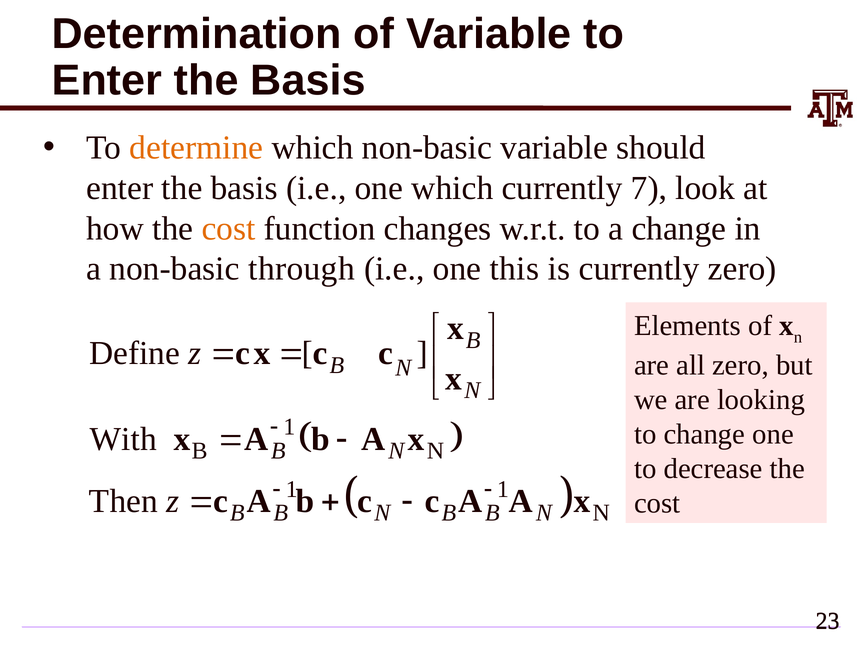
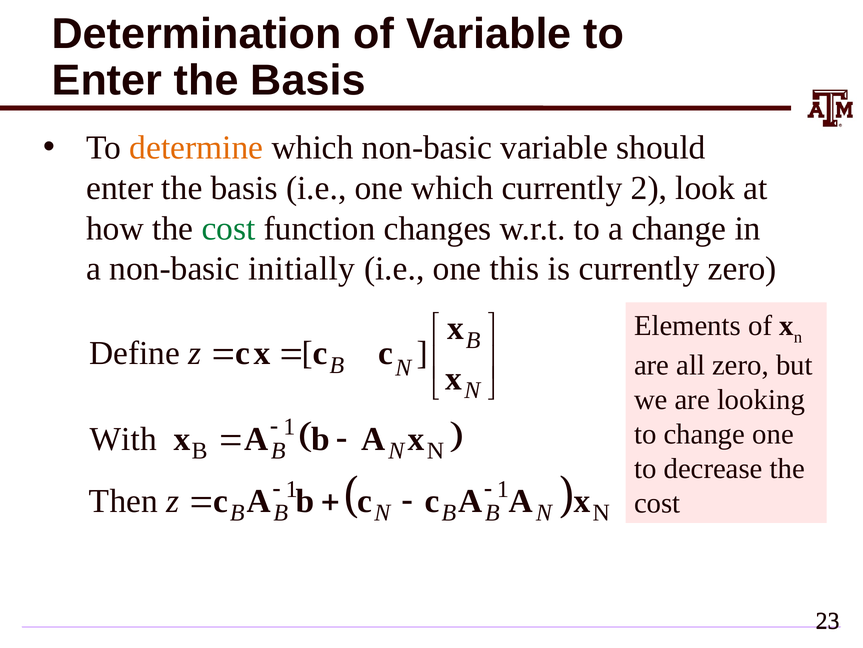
7: 7 -> 2
cost at (229, 228) colour: orange -> green
through: through -> initially
